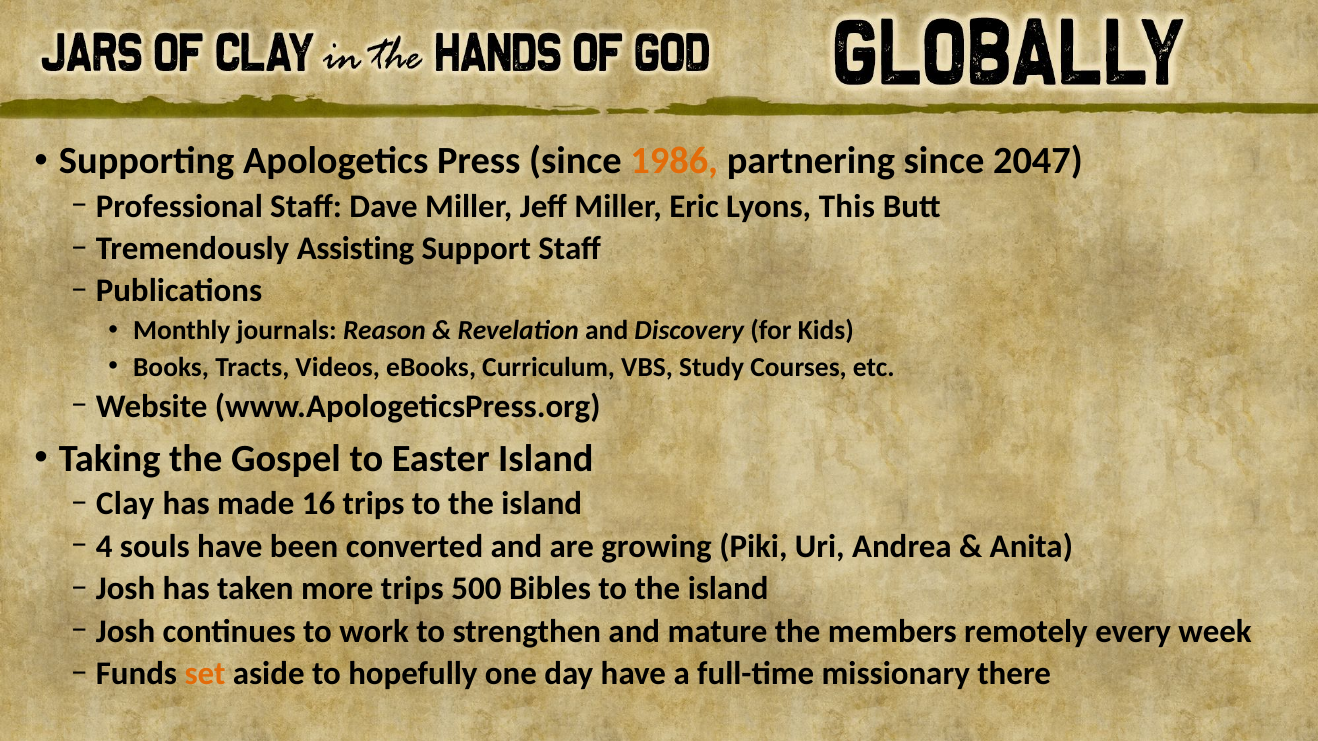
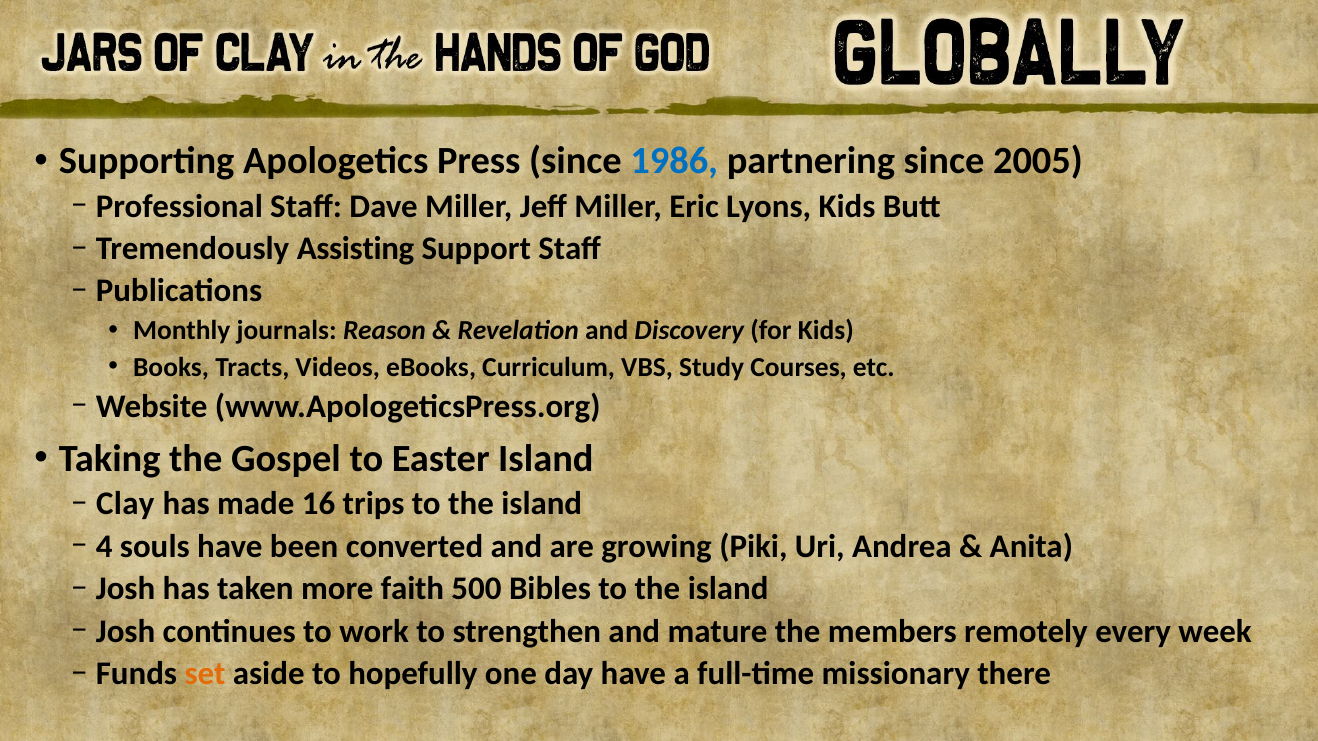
1986 colour: orange -> blue
2047: 2047 -> 2005
Lyons This: This -> Kids
more trips: trips -> faith
